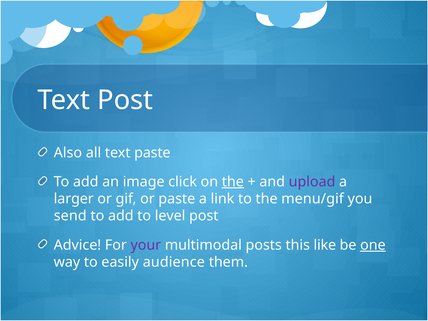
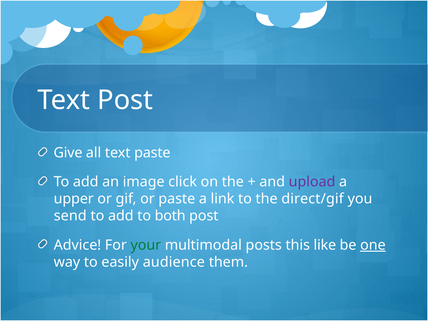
Also: Also -> Give
the at (233, 182) underline: present -> none
larger: larger -> upper
menu/gif: menu/gif -> direct/gif
level: level -> both
your colour: purple -> green
